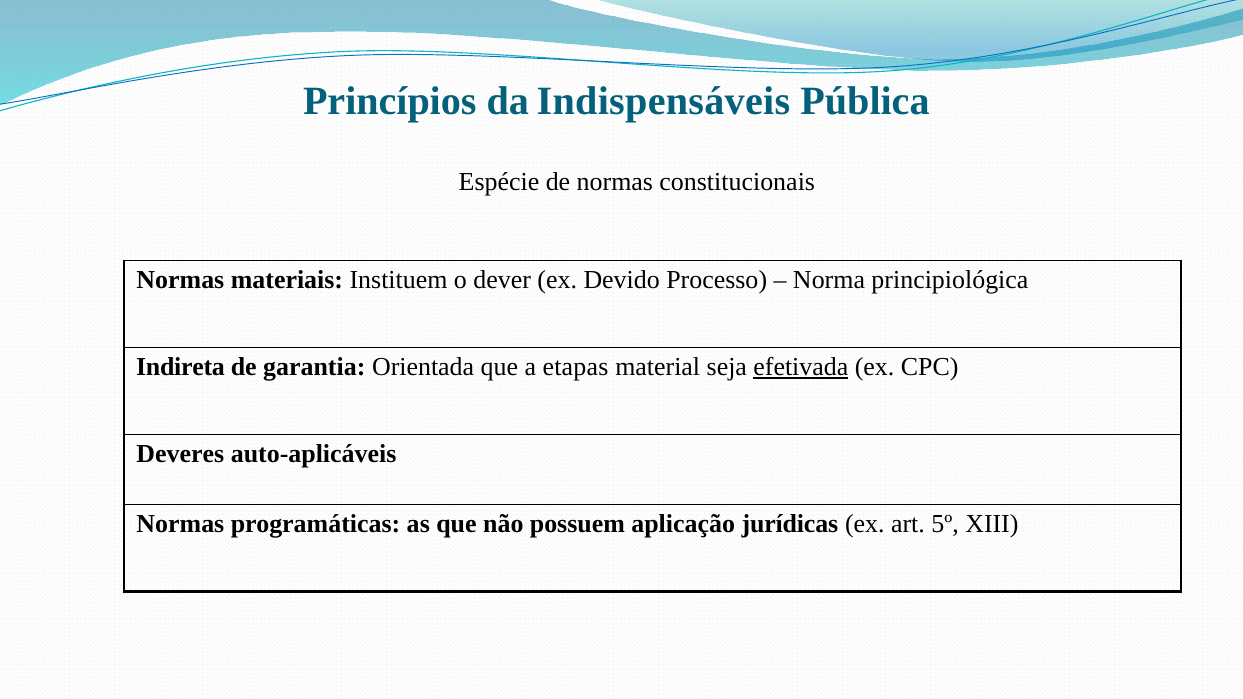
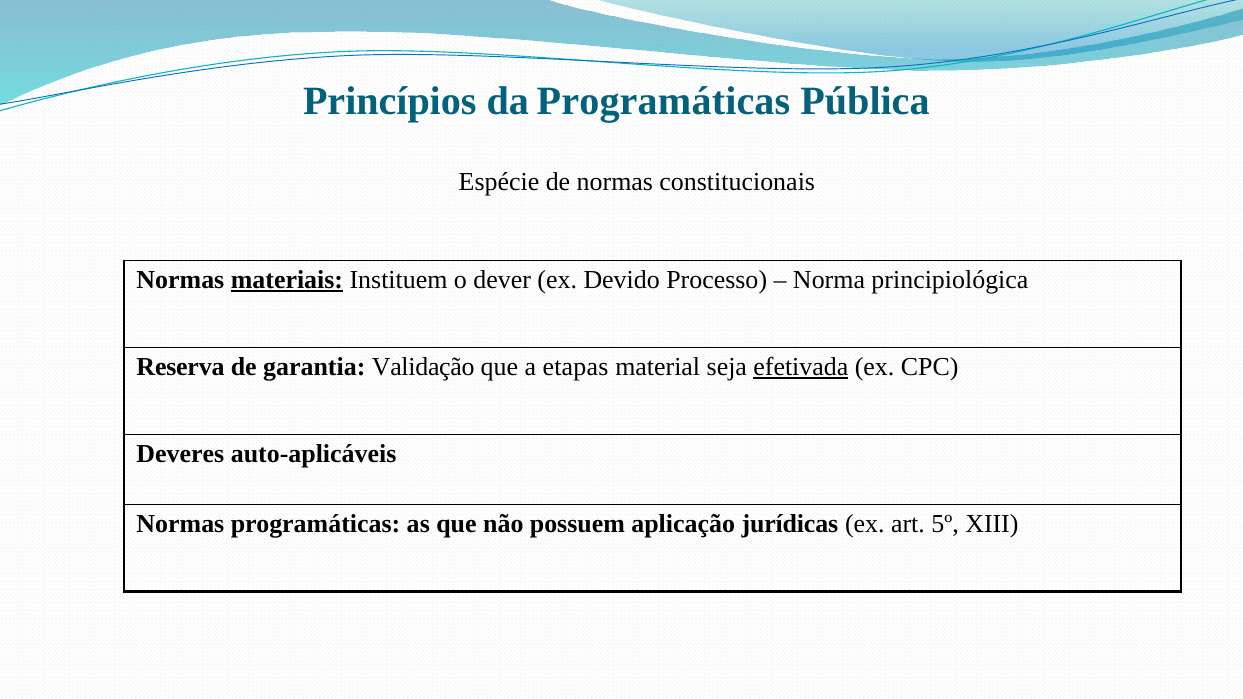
da Indispensáveis: Indispensáveis -> Programáticas
materiais underline: none -> present
Indireta: Indireta -> Reserva
Orientada: Orientada -> Validação
